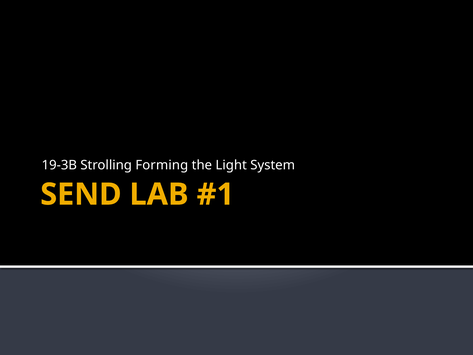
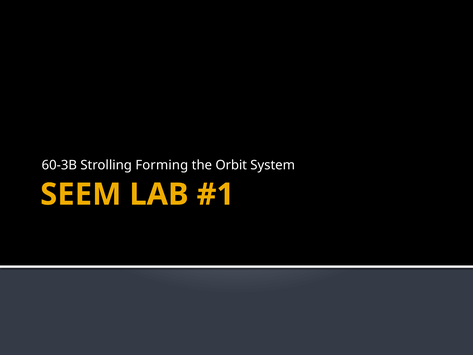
19-3B: 19-3B -> 60-3B
Light: Light -> Orbit
SEND: SEND -> SEEM
